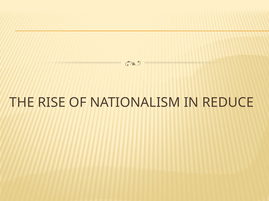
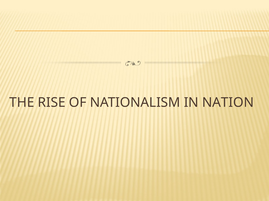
REDUCE: REDUCE -> NATION
